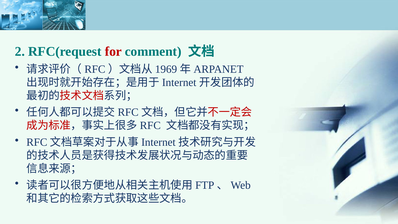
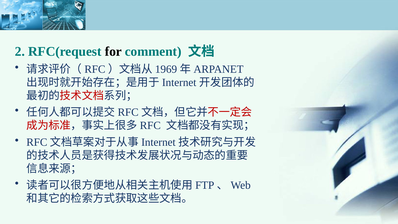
for colour: red -> black
